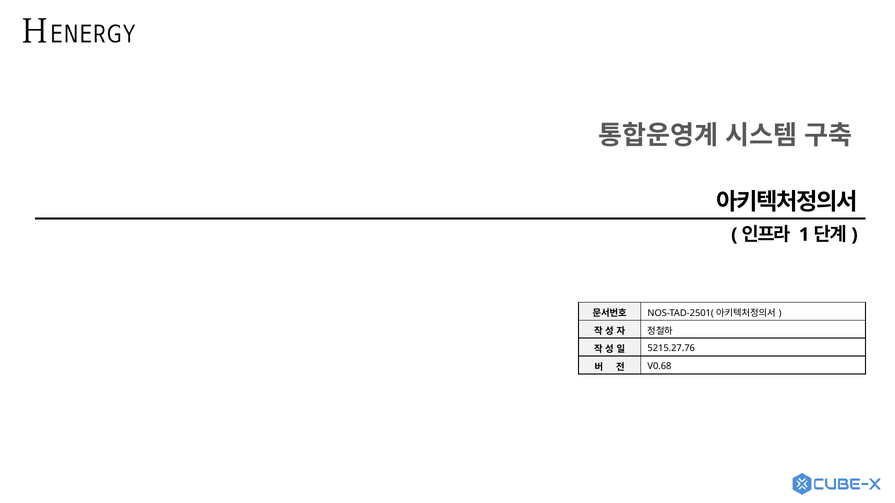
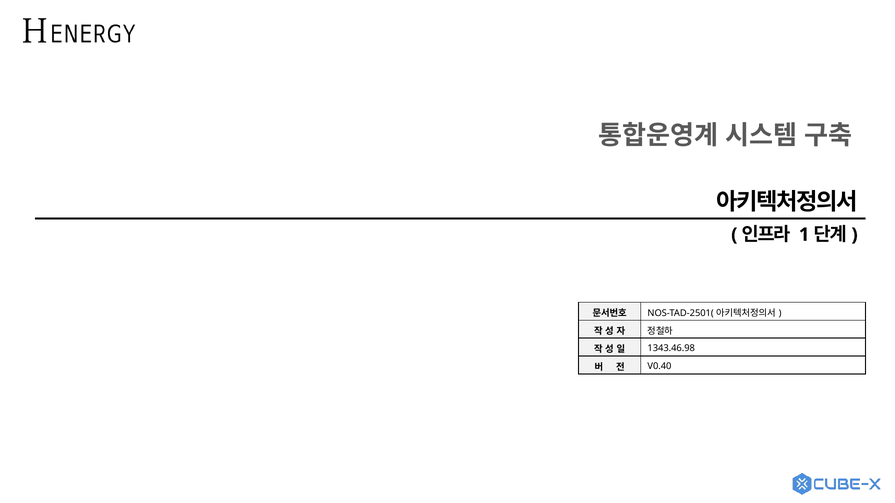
5215.27.76: 5215.27.76 -> 1343.46.98
V0.68: V0.68 -> V0.40
